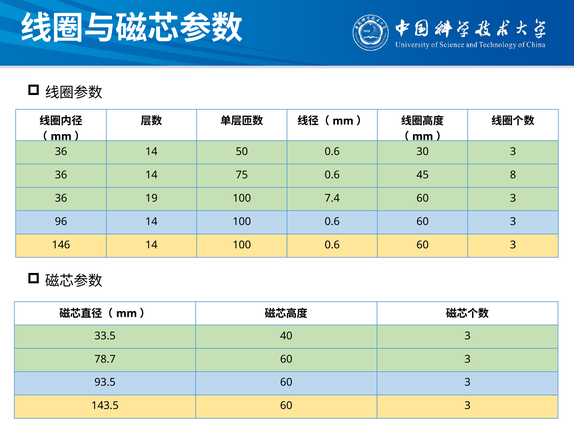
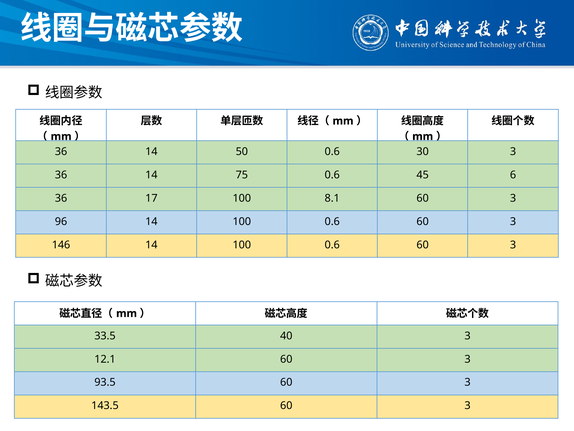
8: 8 -> 6
19: 19 -> 17
7.4: 7.4 -> 8.1
78.7: 78.7 -> 12.1
